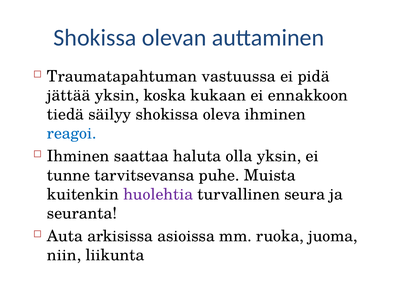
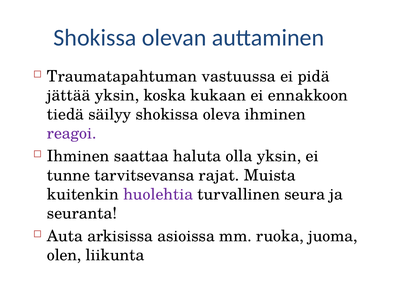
reagoi colour: blue -> purple
puhe: puhe -> rajat
niin: niin -> olen
